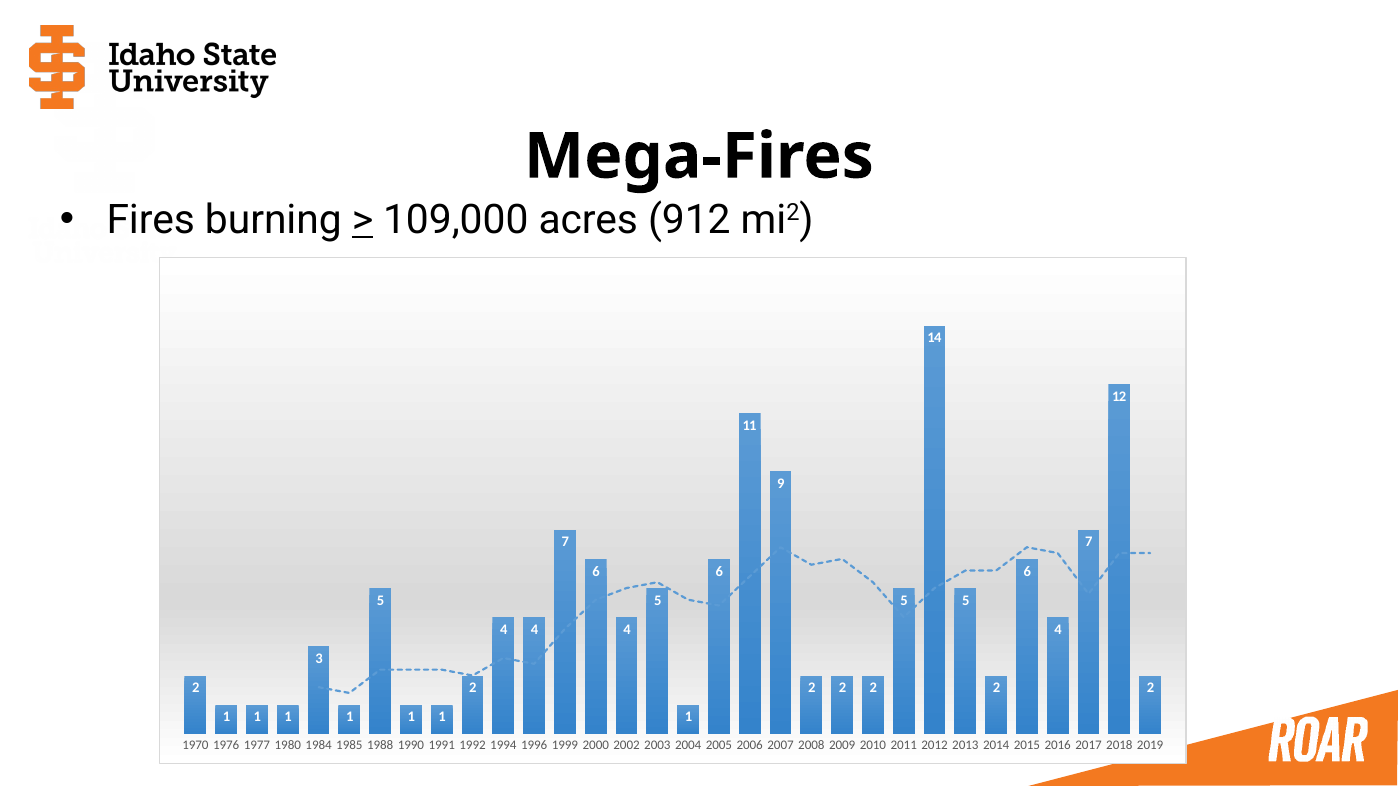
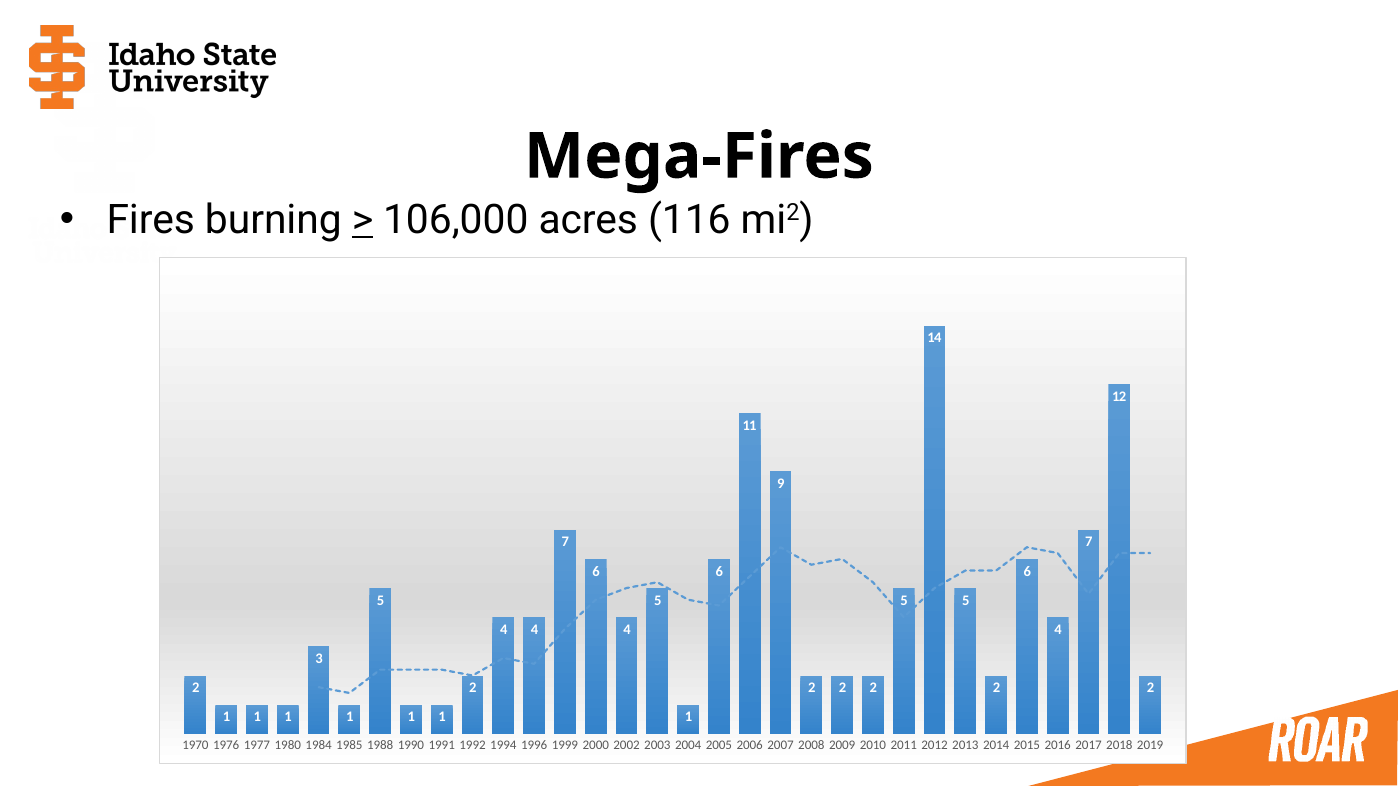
109,000: 109,000 -> 106,000
912: 912 -> 116
